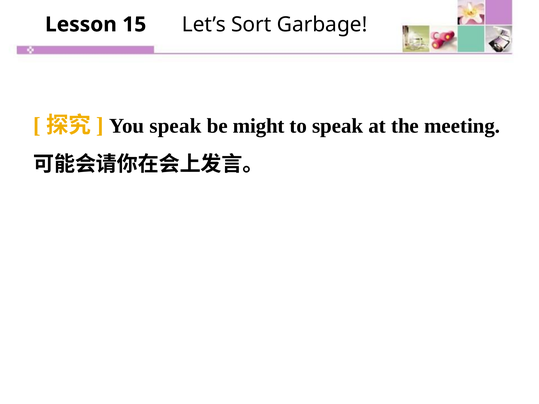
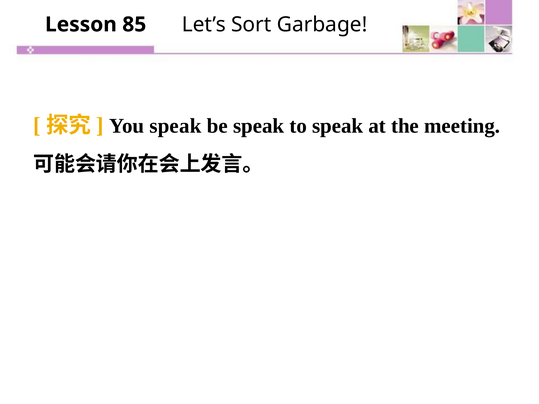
15: 15 -> 85
be might: might -> speak
